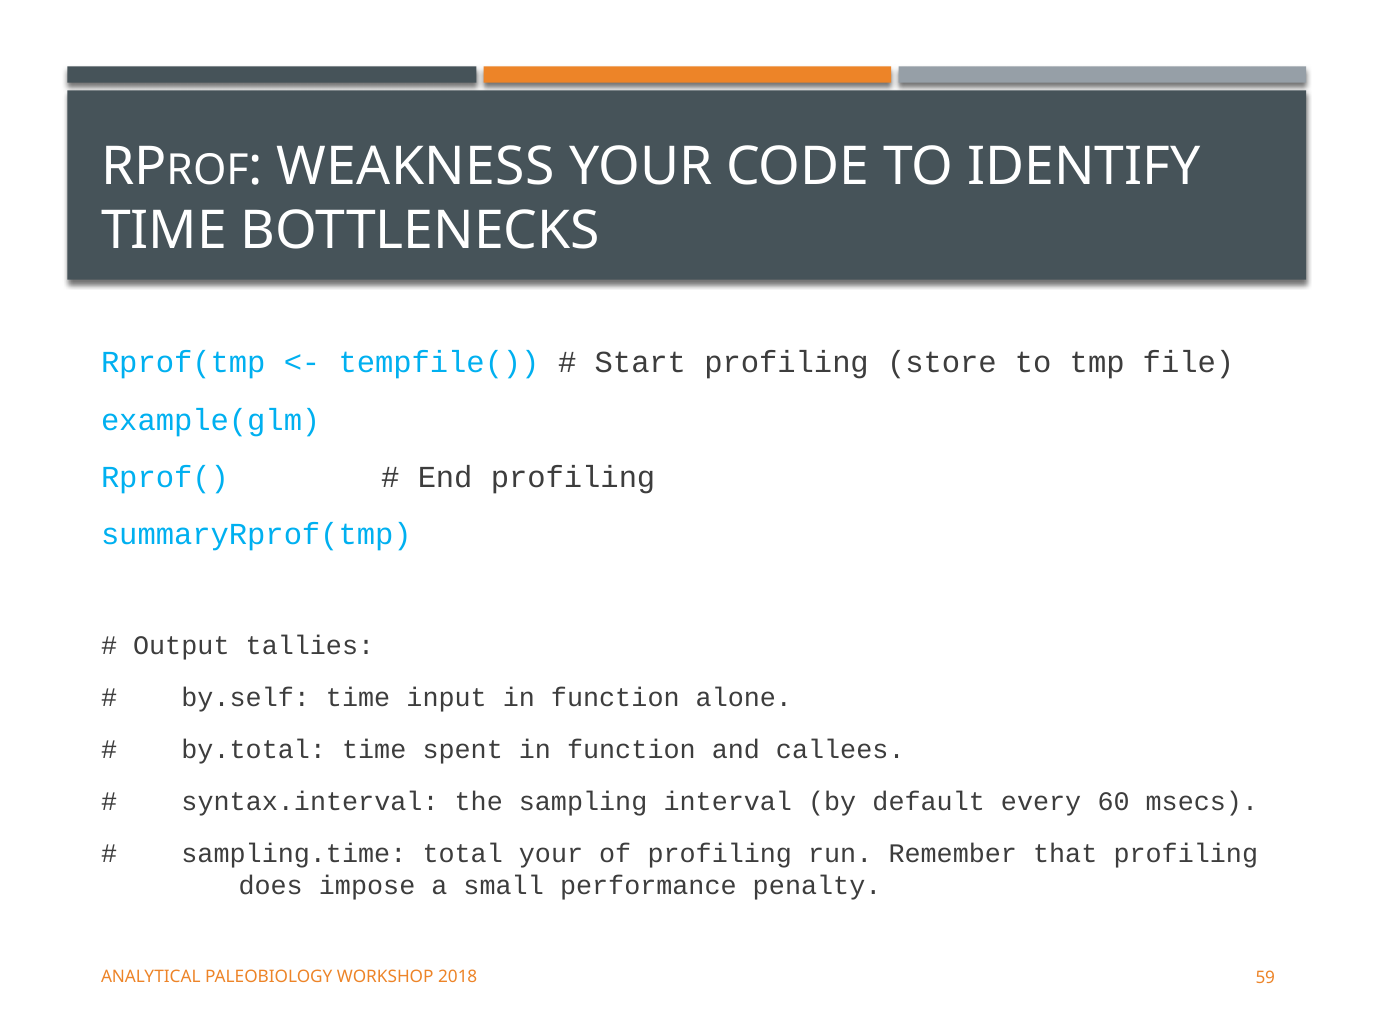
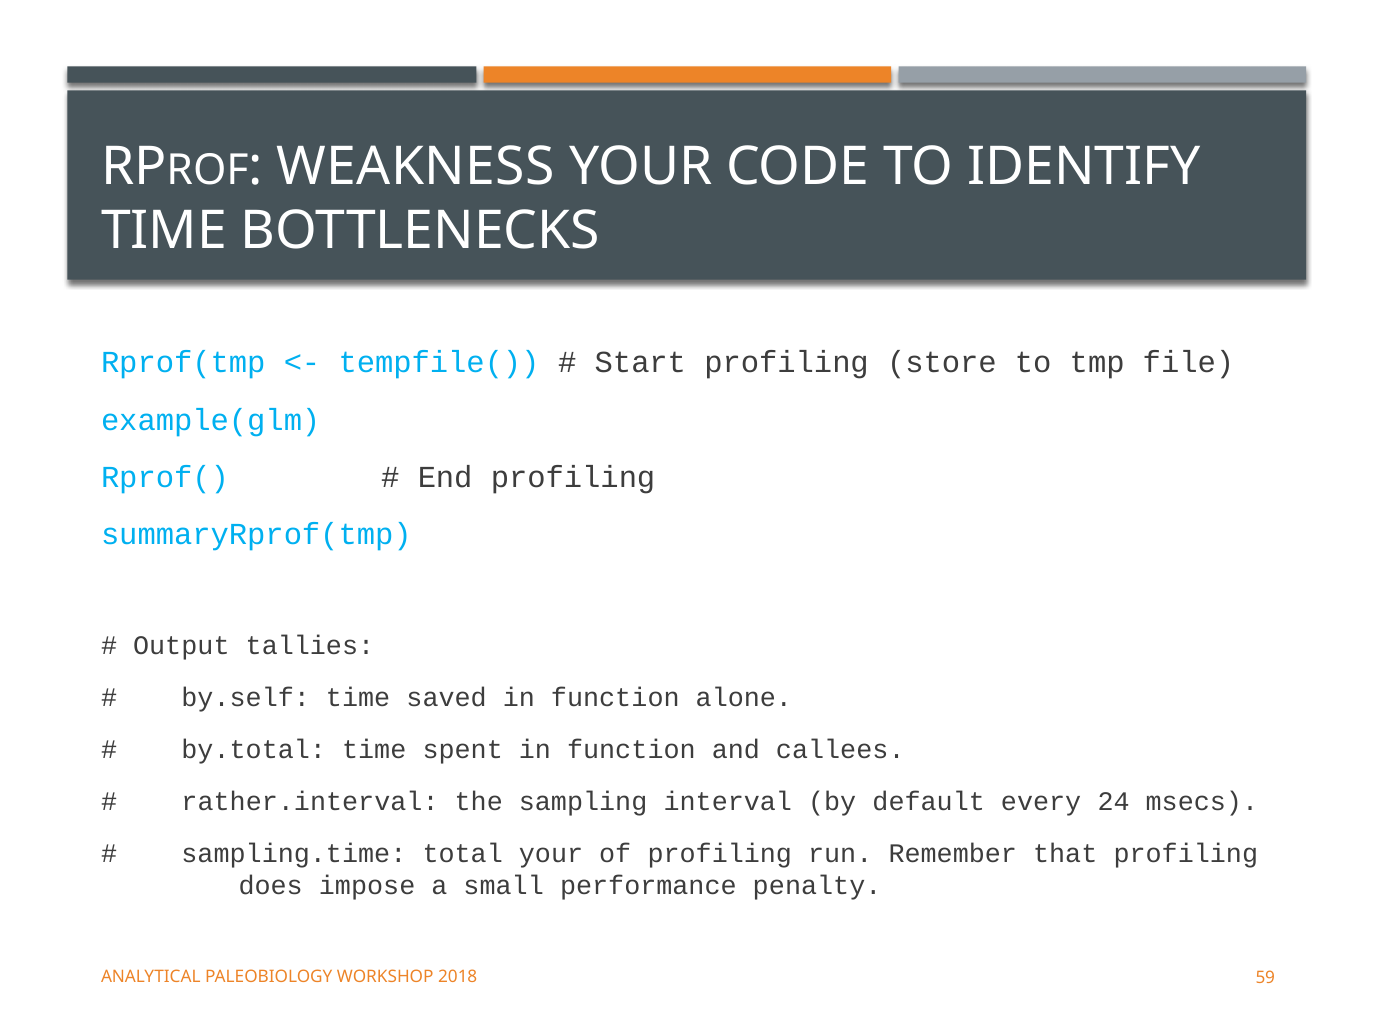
input: input -> saved
syntax.interval: syntax.interval -> rather.interval
60: 60 -> 24
